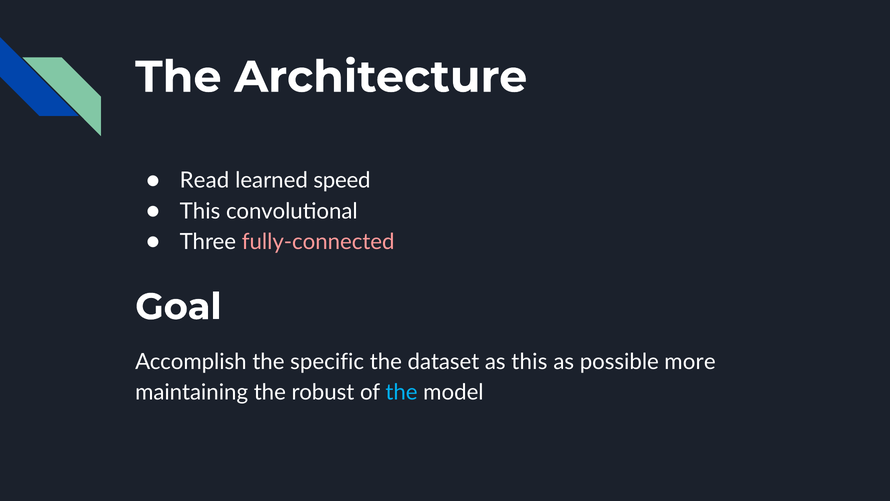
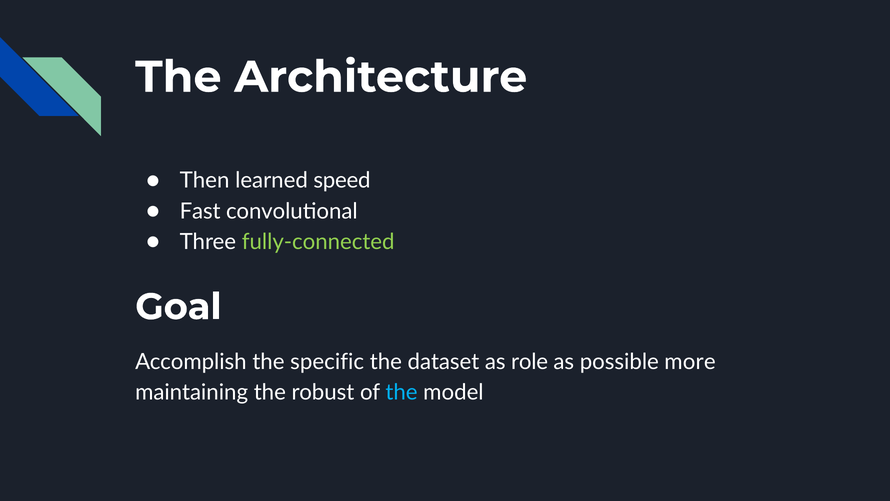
Read: Read -> Then
This at (200, 211): This -> Fast
fully-connected colour: pink -> light green
as this: this -> role
